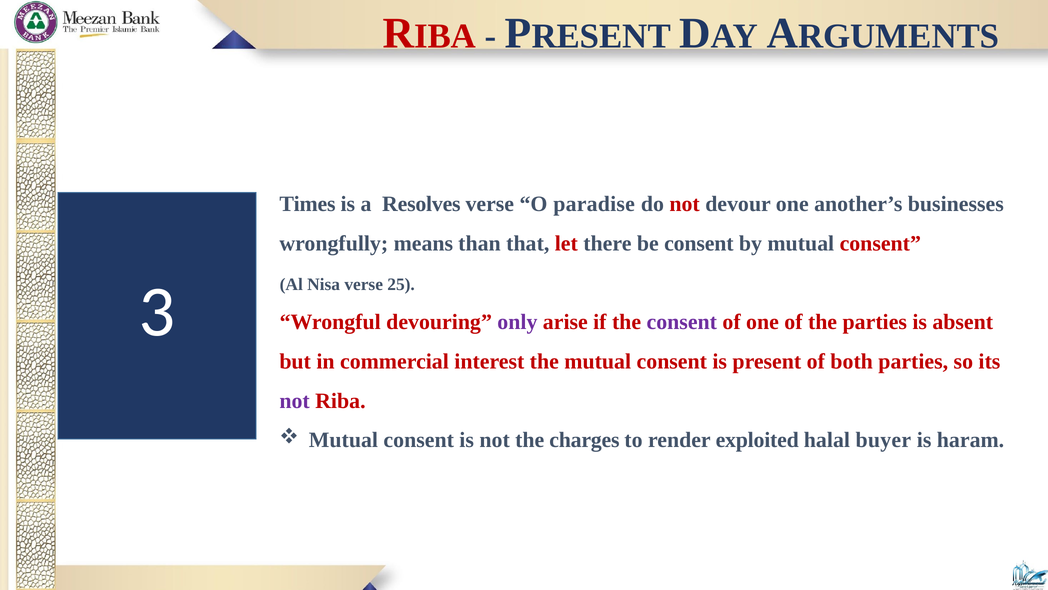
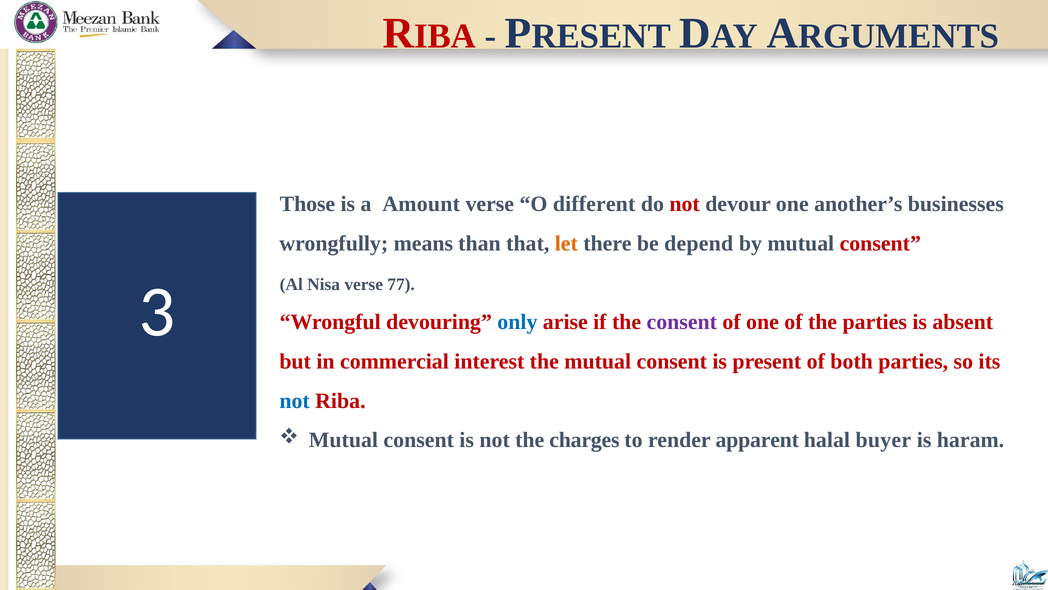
Times: Times -> Those
Resolves: Resolves -> Amount
paradise: paradise -> different
let colour: red -> orange
be consent: consent -> depend
25: 25 -> 77
only colour: purple -> blue
not at (295, 400) colour: purple -> blue
exploited: exploited -> apparent
